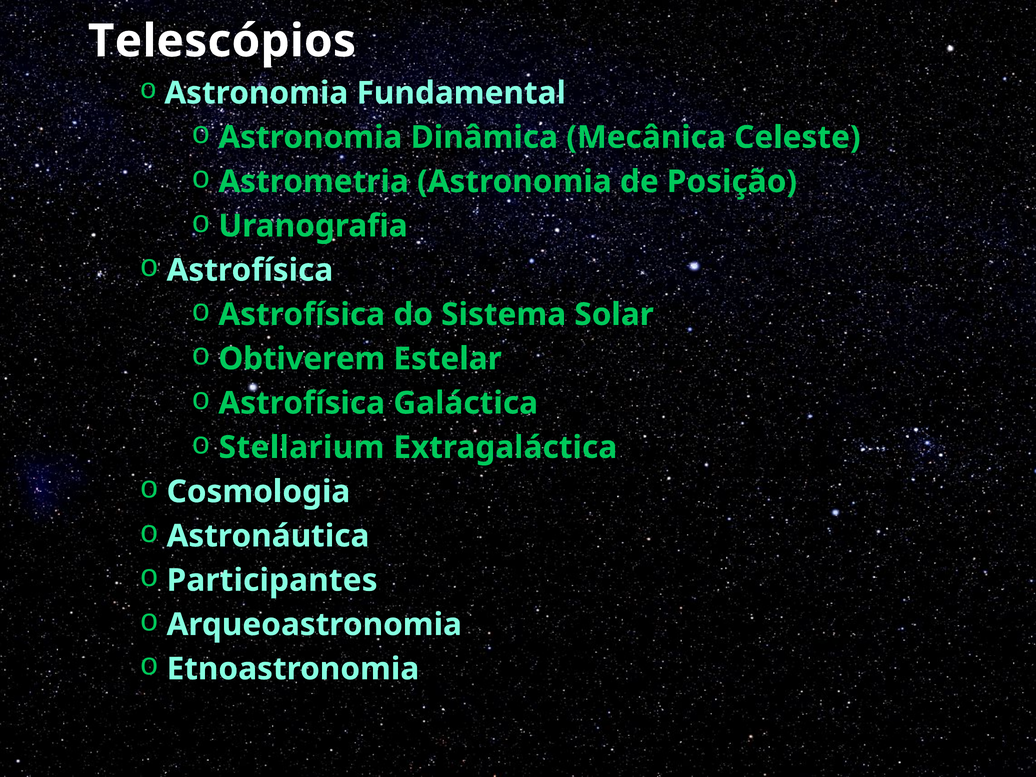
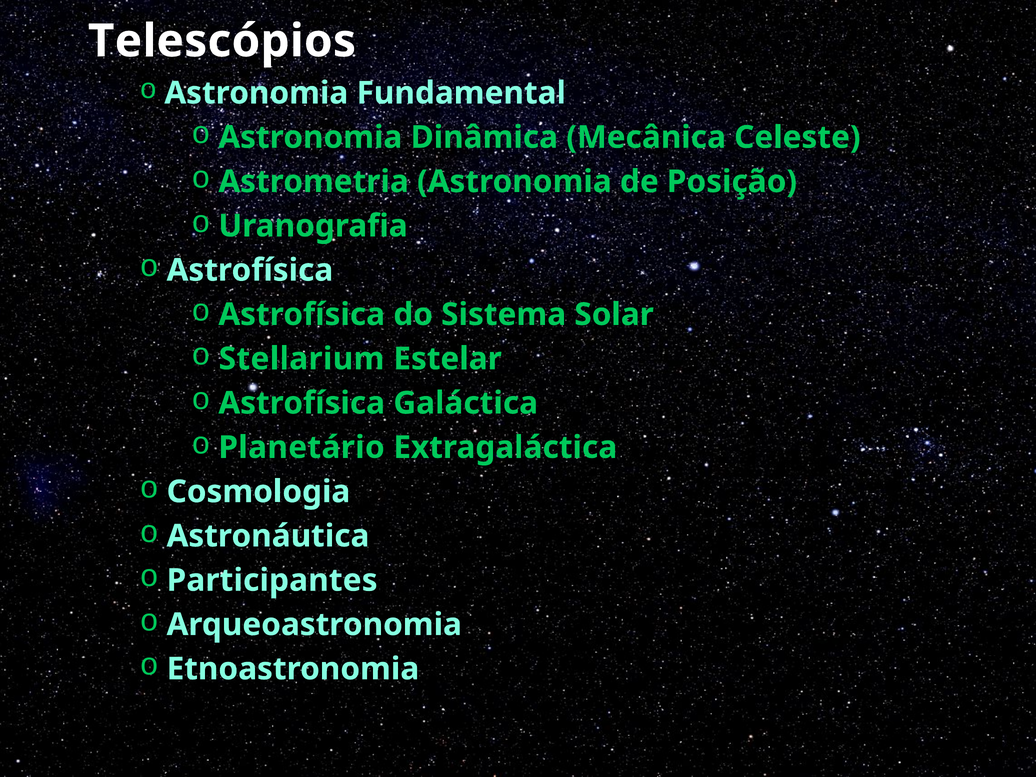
Obtiverem: Obtiverem -> Stellarium
Stellarium: Stellarium -> Planetário
